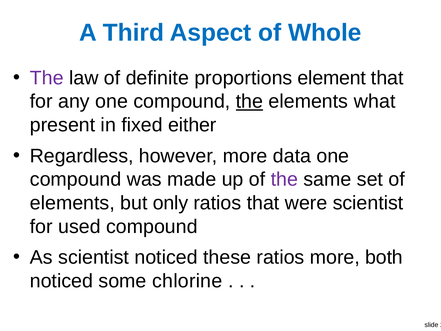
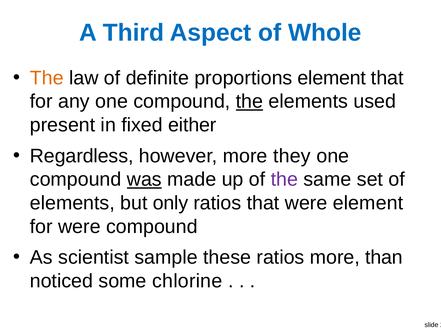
The at (47, 78) colour: purple -> orange
what: what -> used
data: data -> they
was underline: none -> present
were scientist: scientist -> element
for used: used -> were
scientist noticed: noticed -> sample
both: both -> than
